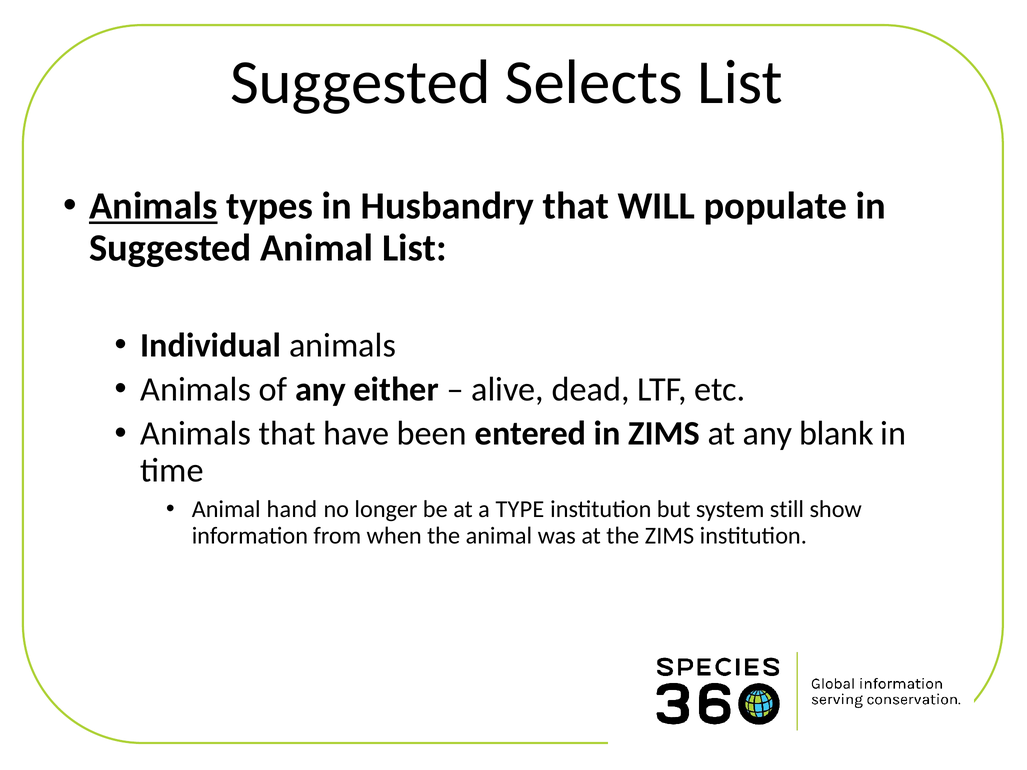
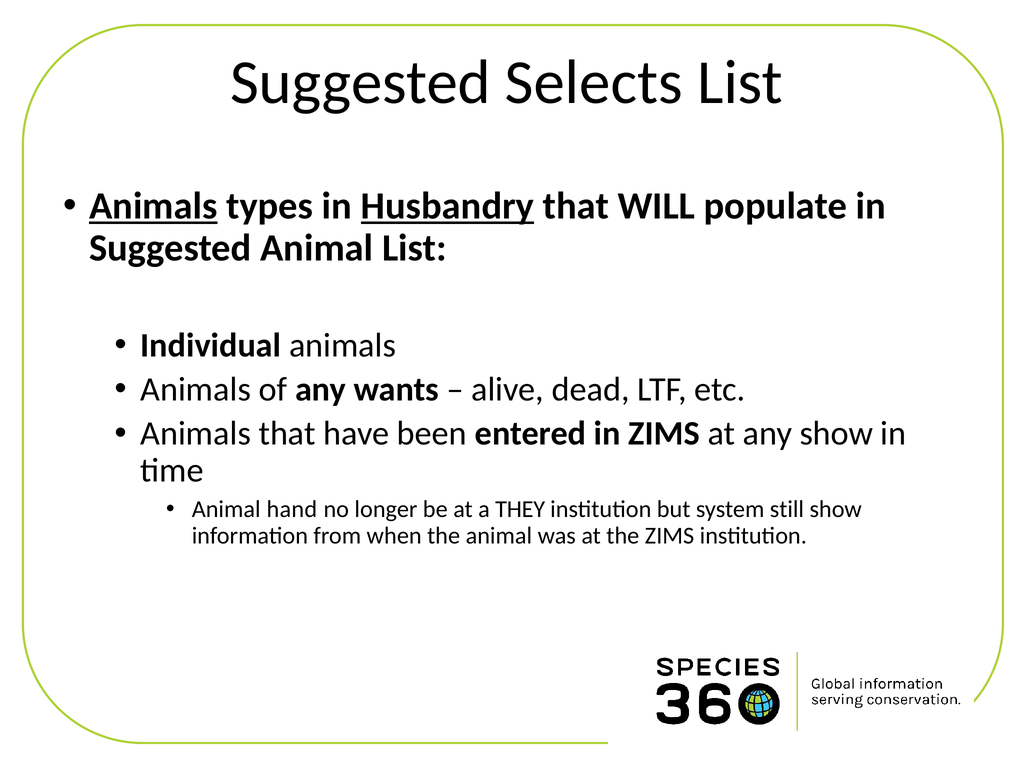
Husbandry underline: none -> present
either: either -> wants
any blank: blank -> show
TYPE: TYPE -> THEY
